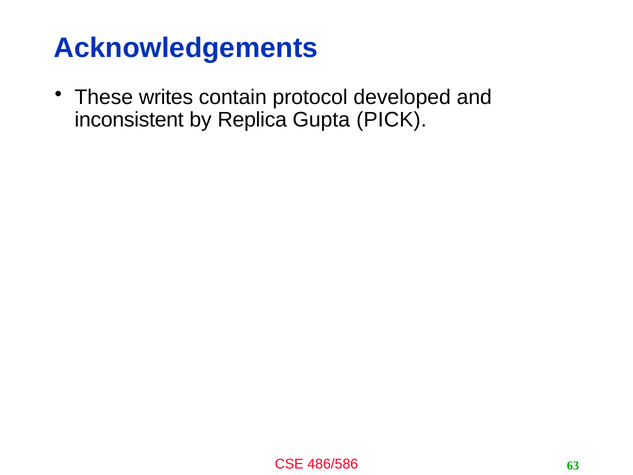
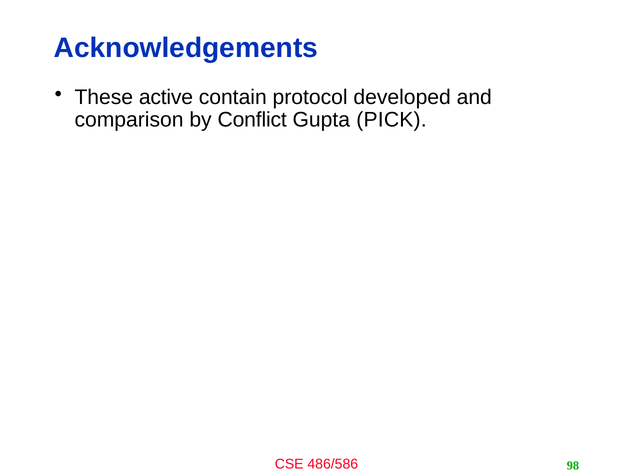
writes: writes -> active
inconsistent: inconsistent -> comparison
Replica: Replica -> Conflict
63: 63 -> 98
